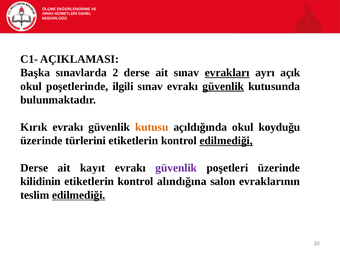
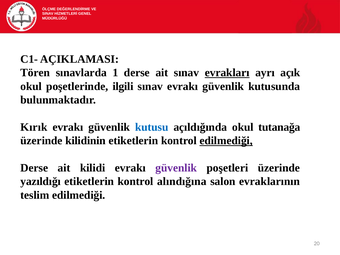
Başka: Başka -> Tören
2: 2 -> 1
güvenlik at (223, 86) underline: present -> none
kutusu colour: orange -> blue
koyduğu: koyduğu -> tutanağa
türlerini: türlerini -> kilidinin
kayıt: kayıt -> kilidi
kilidinin: kilidinin -> yazıldığı
edilmediği at (79, 195) underline: present -> none
